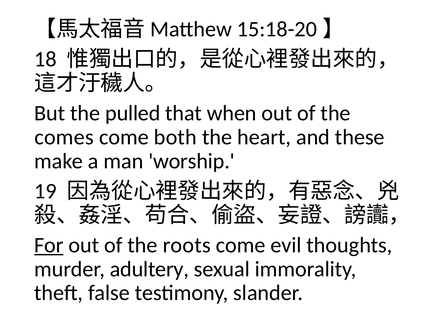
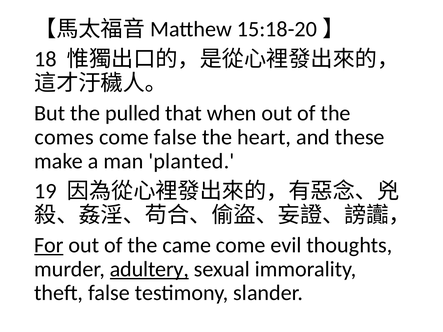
come both: both -> false
worship: worship -> planted
roots: roots -> came
adultery underline: none -> present
